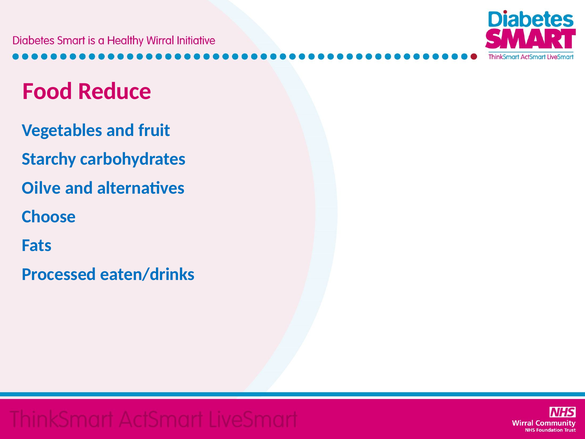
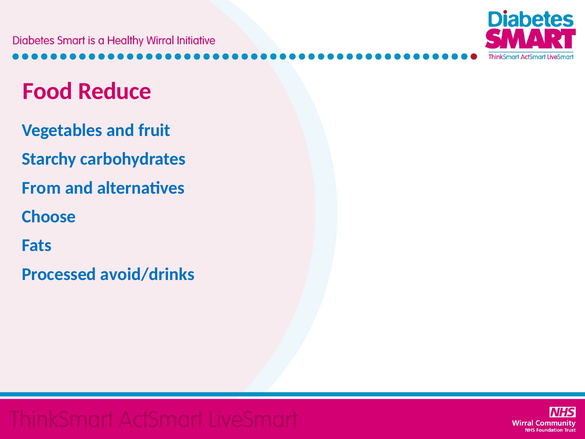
Oilve: Oilve -> From
eaten/drinks: eaten/drinks -> avoid/drinks
